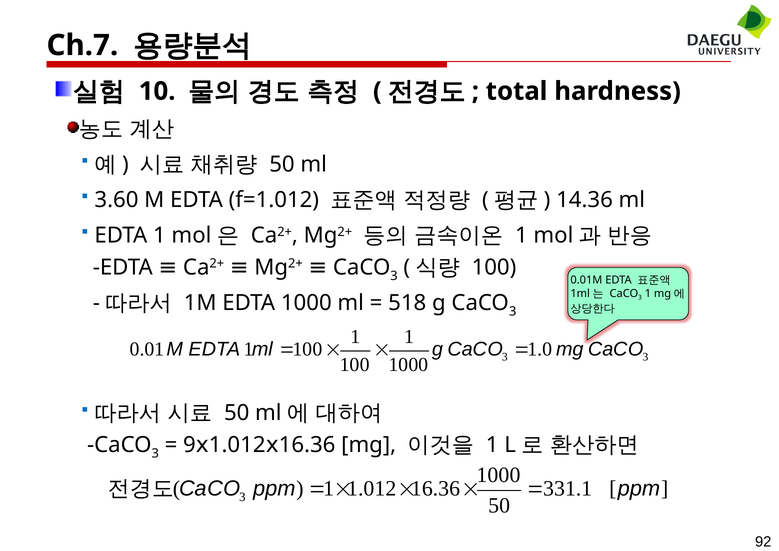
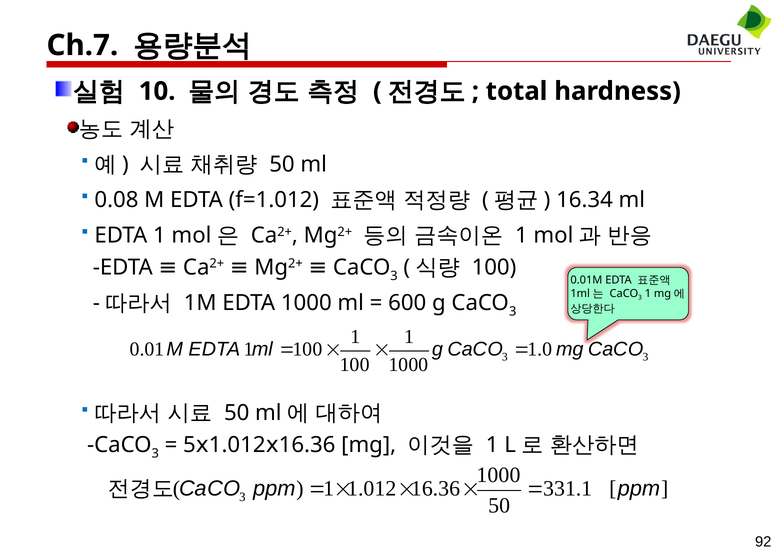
3.60: 3.60 -> 0.08
14.36: 14.36 -> 16.34
518: 518 -> 600
9: 9 -> 5
